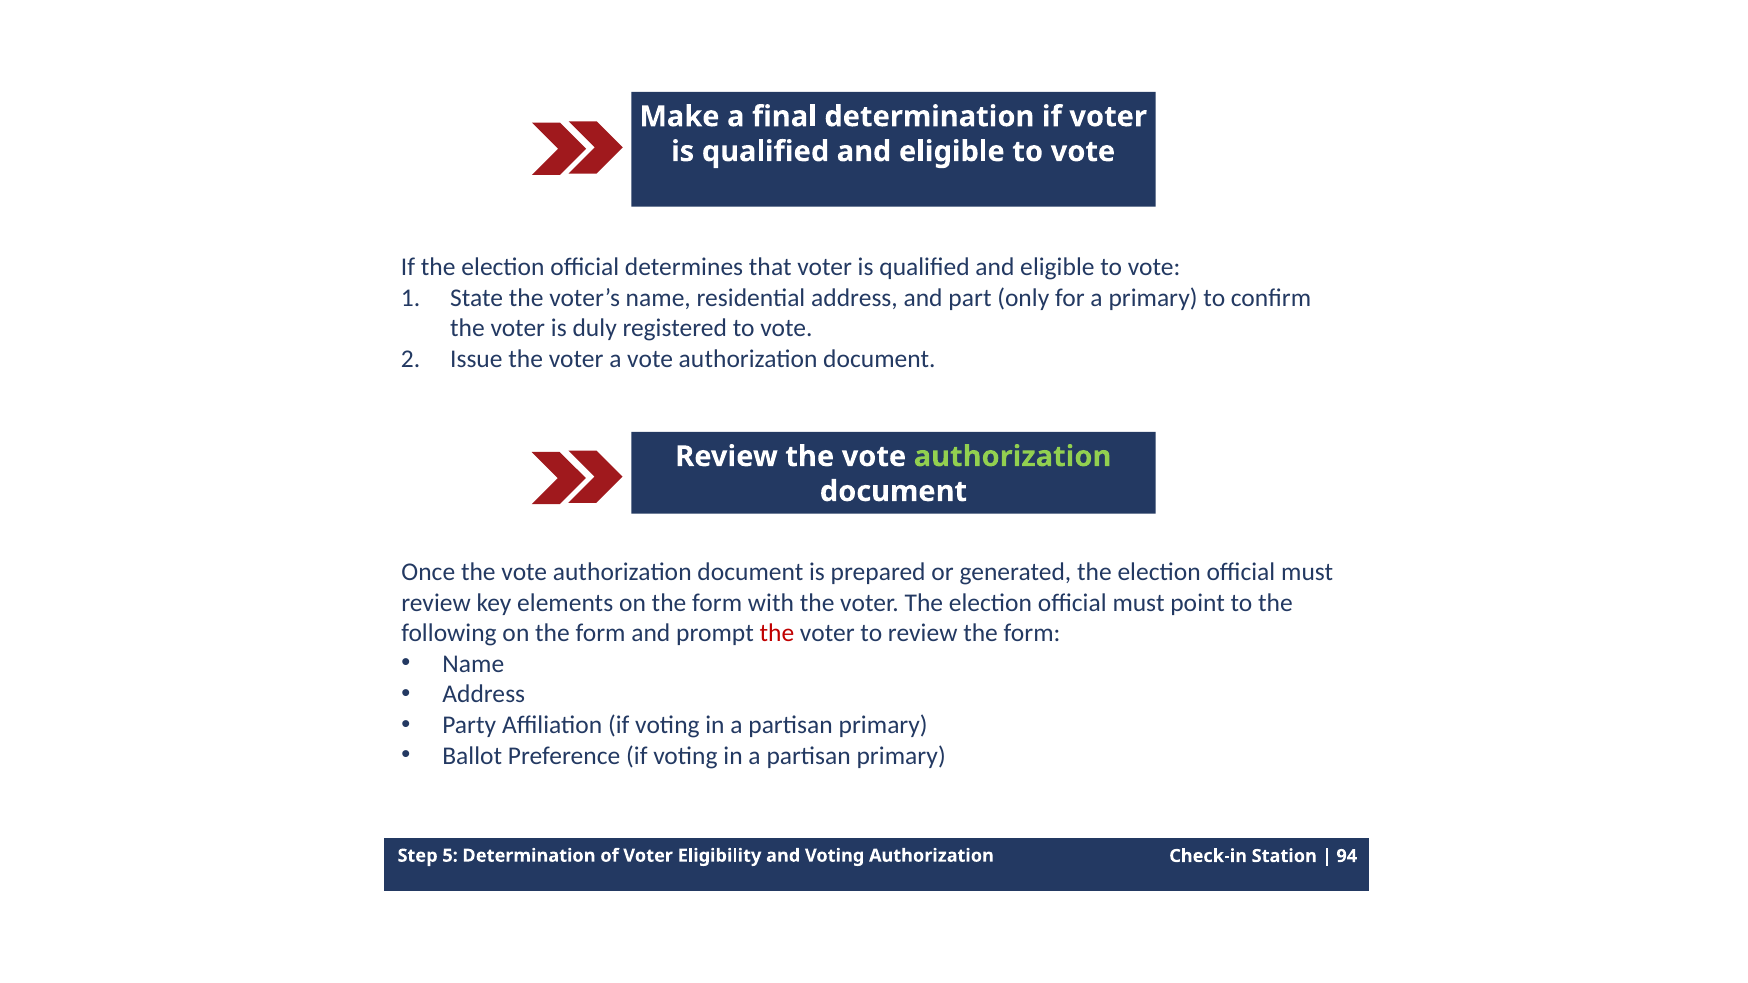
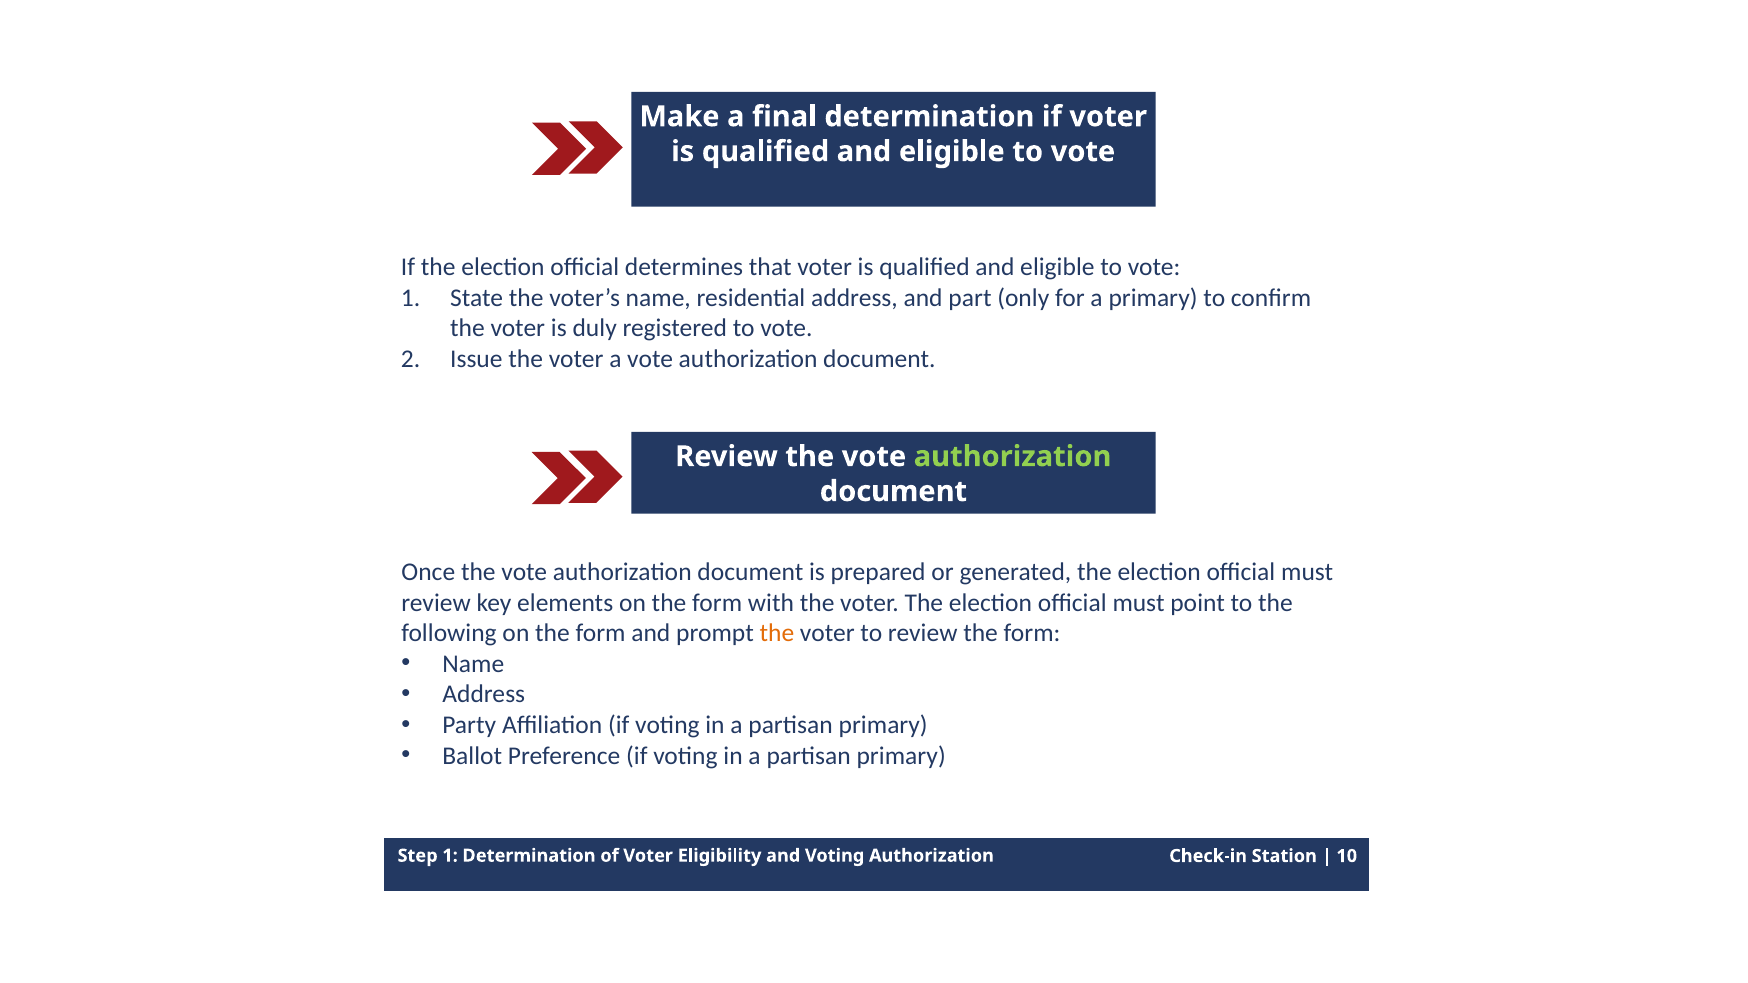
the at (777, 633) colour: red -> orange
Step 5: 5 -> 1
94: 94 -> 10
